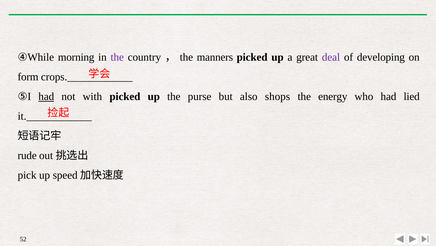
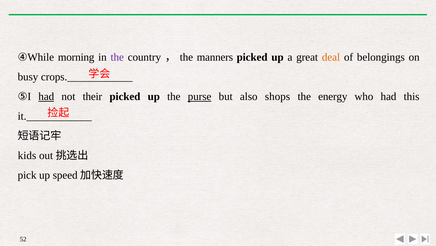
deal colour: purple -> orange
developing: developing -> belongings
form: form -> busy
with: with -> their
purse underline: none -> present
lied: lied -> this
rude: rude -> kids
